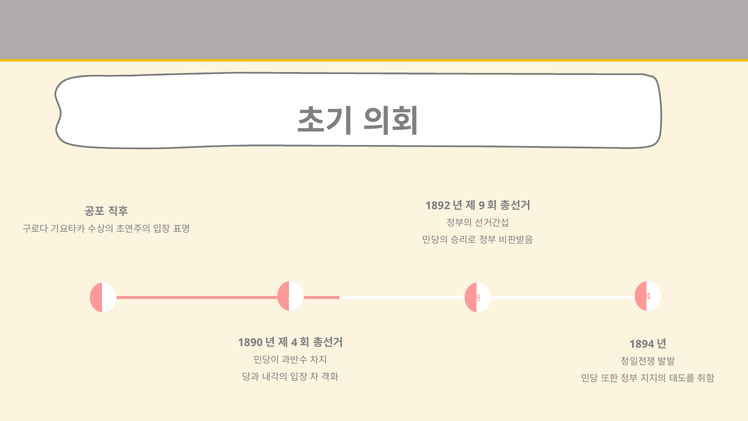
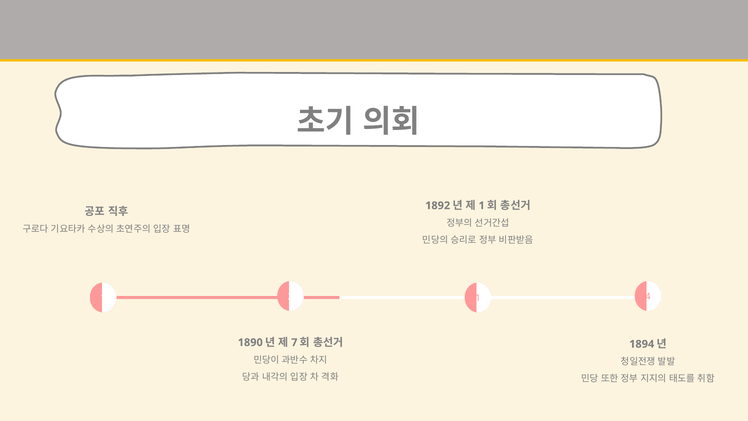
9 at (482, 205): 9 -> 1
2 8: 8 -> 1
4 at (294, 342): 4 -> 7
